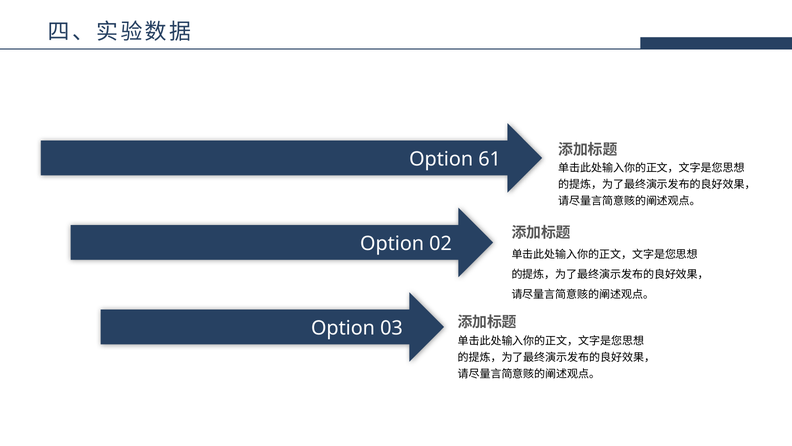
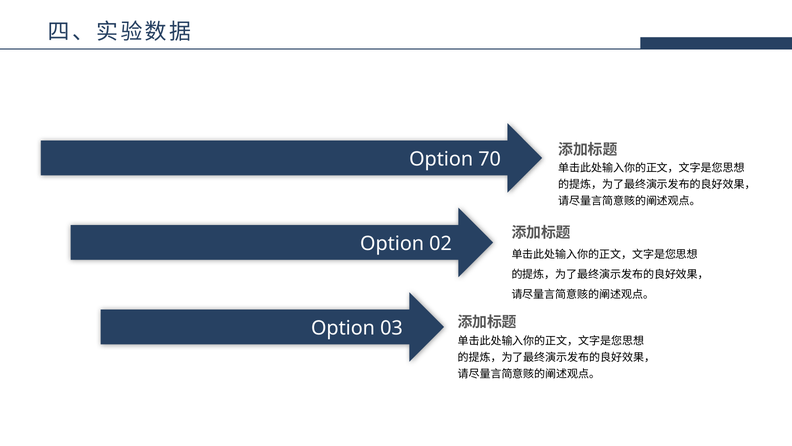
61: 61 -> 70
